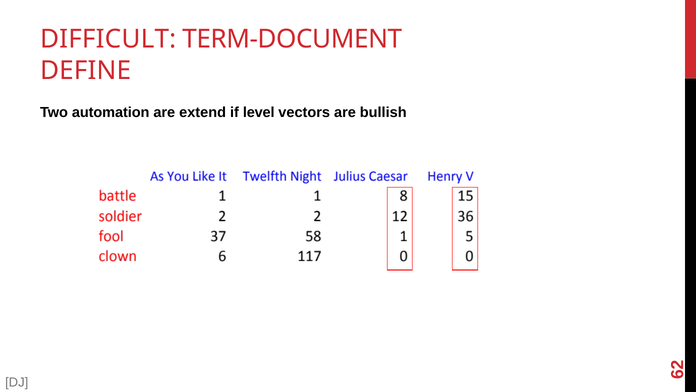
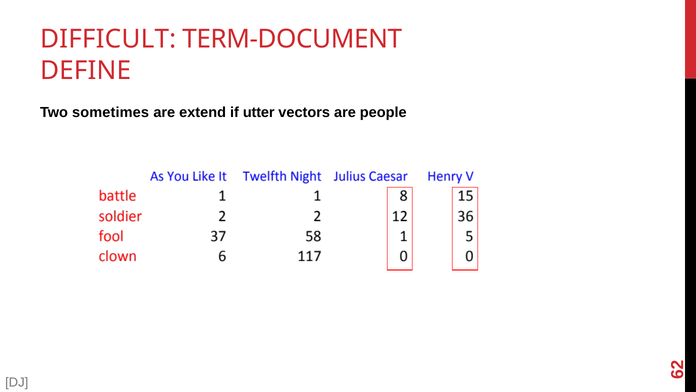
automation: automation -> sometimes
level: level -> utter
bullish: bullish -> people
